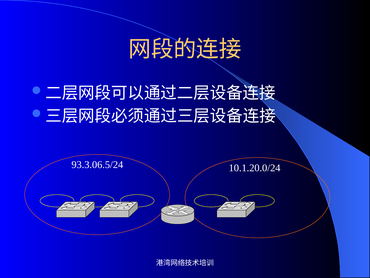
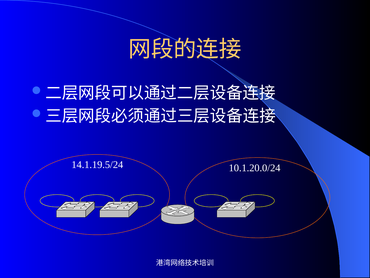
93.3.06.5/24: 93.3.06.5/24 -> 14.1.19.5/24
